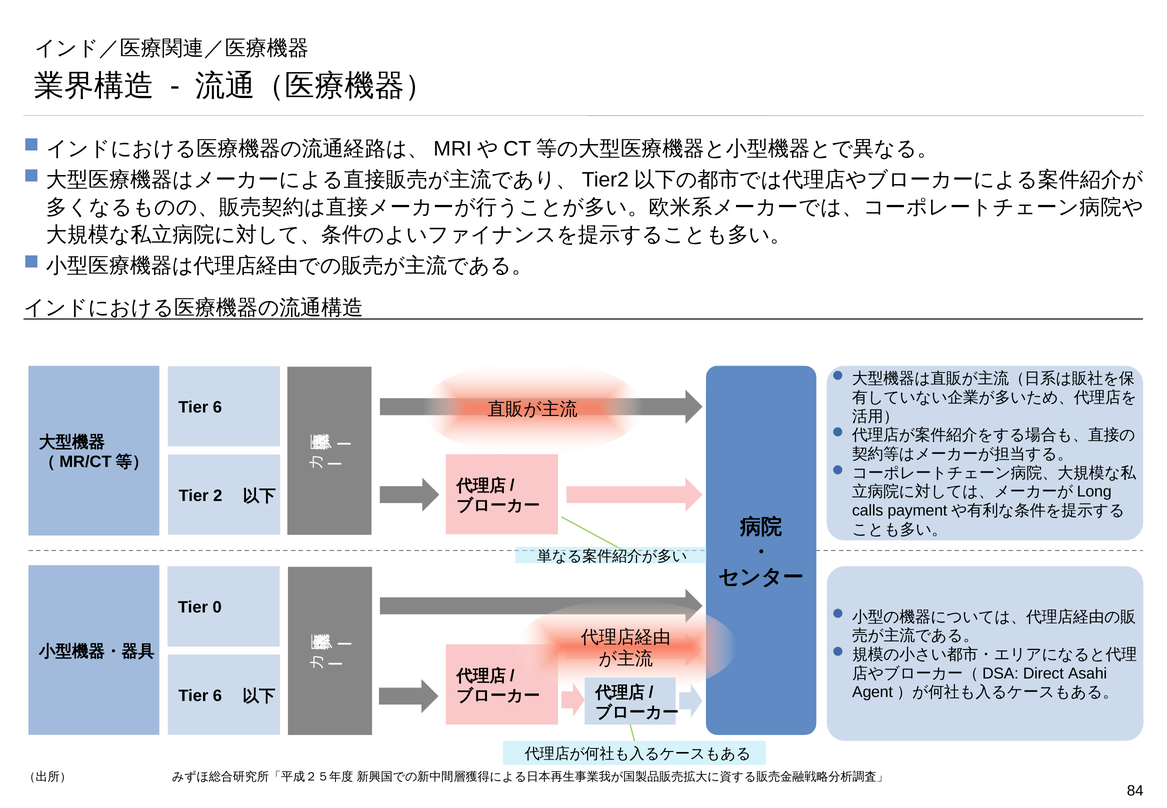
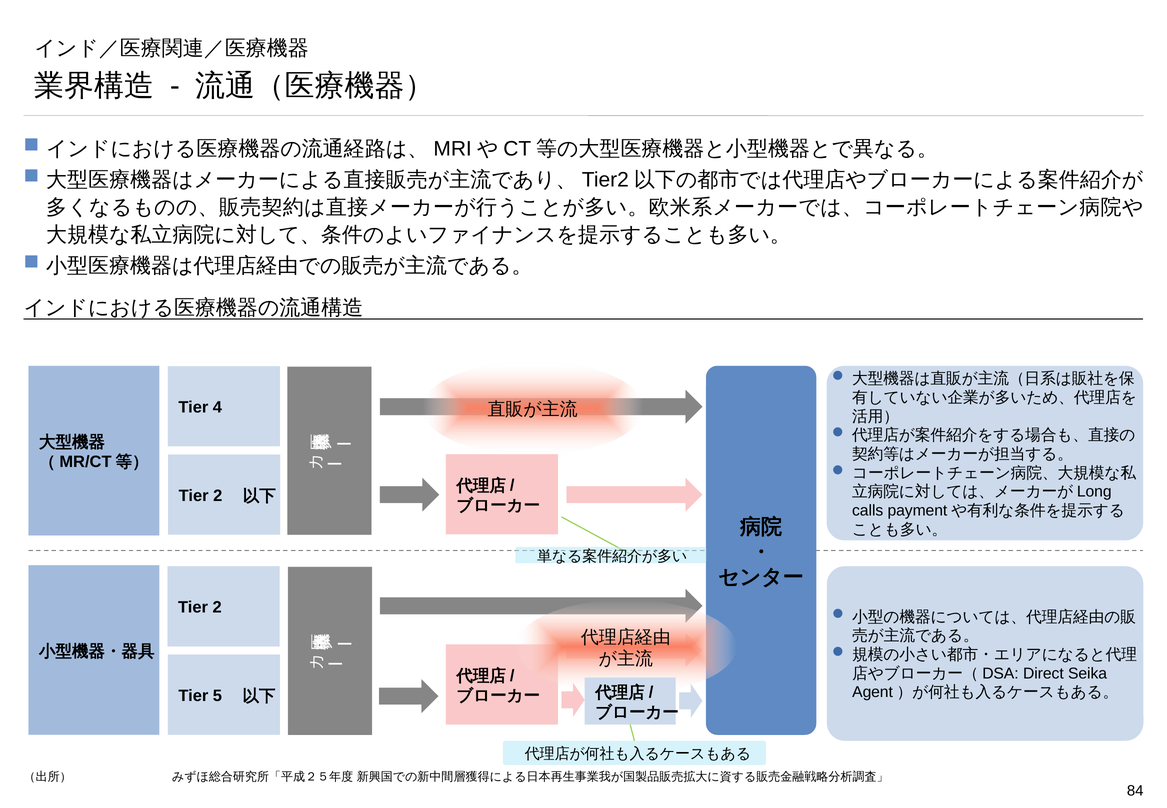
6 at (217, 407): 6 -> 4
0 at (217, 607): 0 -> 2
Asahi: Asahi -> Seika
6 at (217, 696): 6 -> 5
